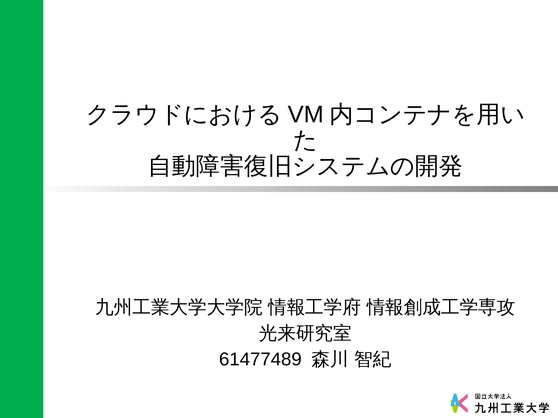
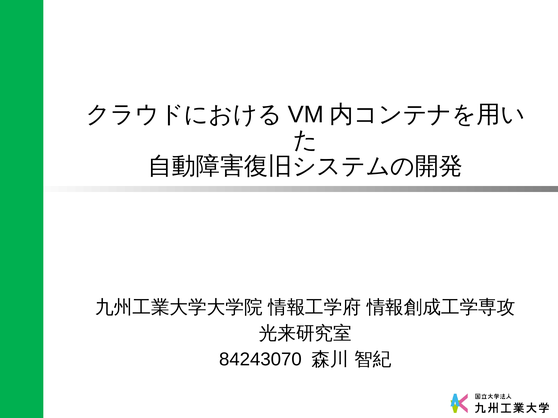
61477489: 61477489 -> 84243070
